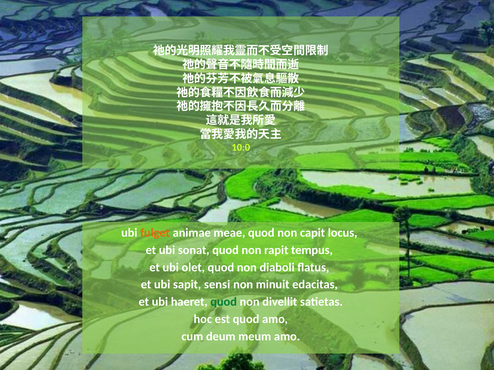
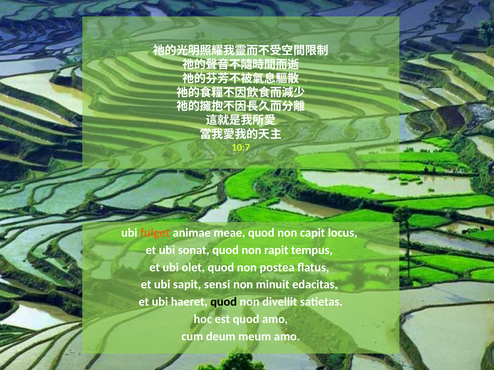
10:0: 10:0 -> 10:7
diaboli: diaboli -> postea
quod at (224, 302) colour: green -> black
